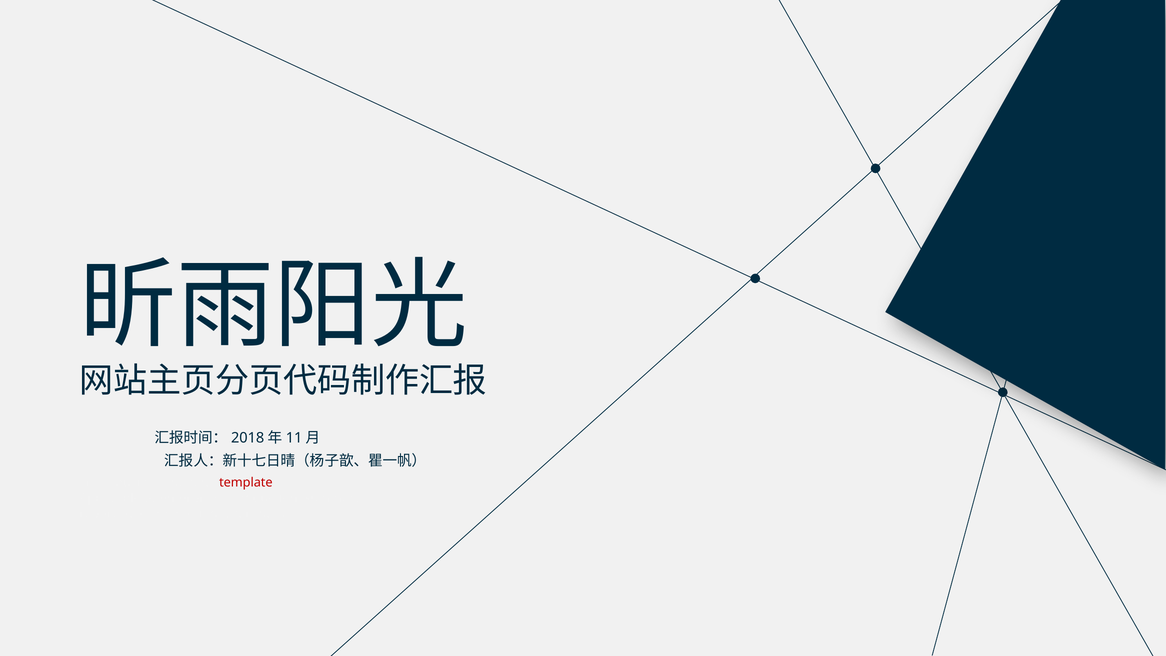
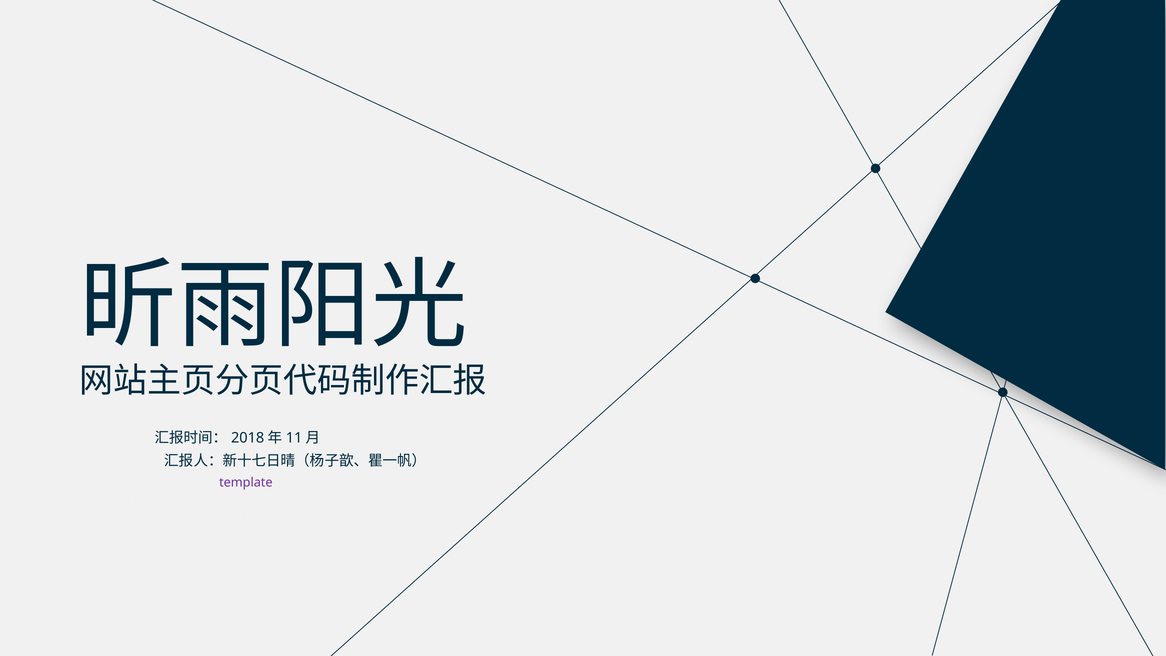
template colour: red -> purple
